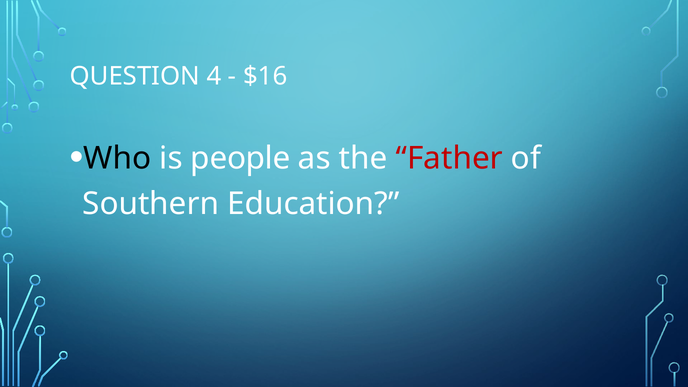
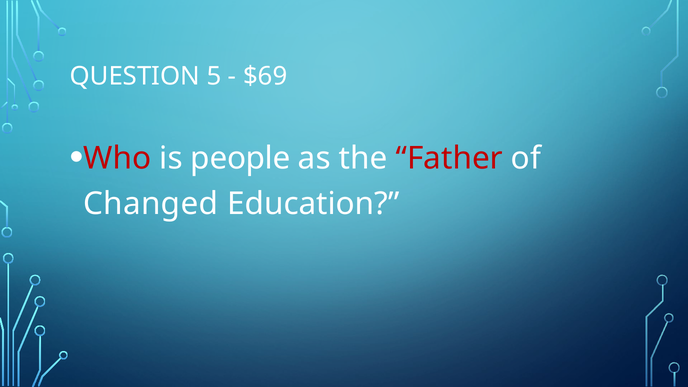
4: 4 -> 5
$16: $16 -> $69
Who colour: black -> red
Southern: Southern -> Changed
